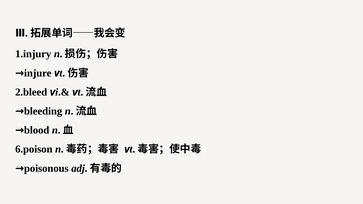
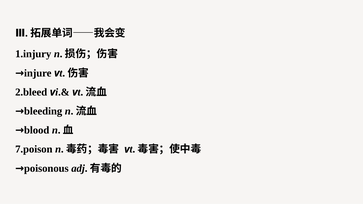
6.poison: 6.poison -> 7.poison
